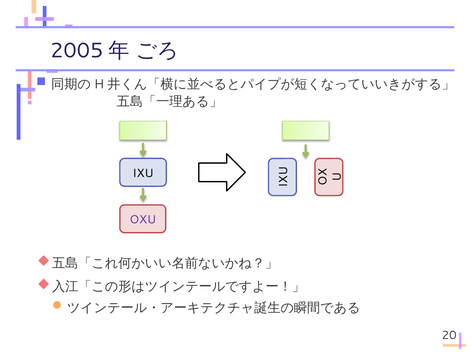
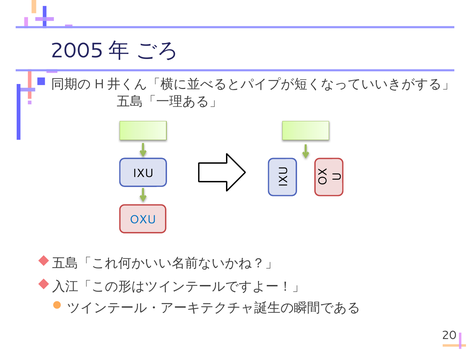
OXU colour: purple -> blue
